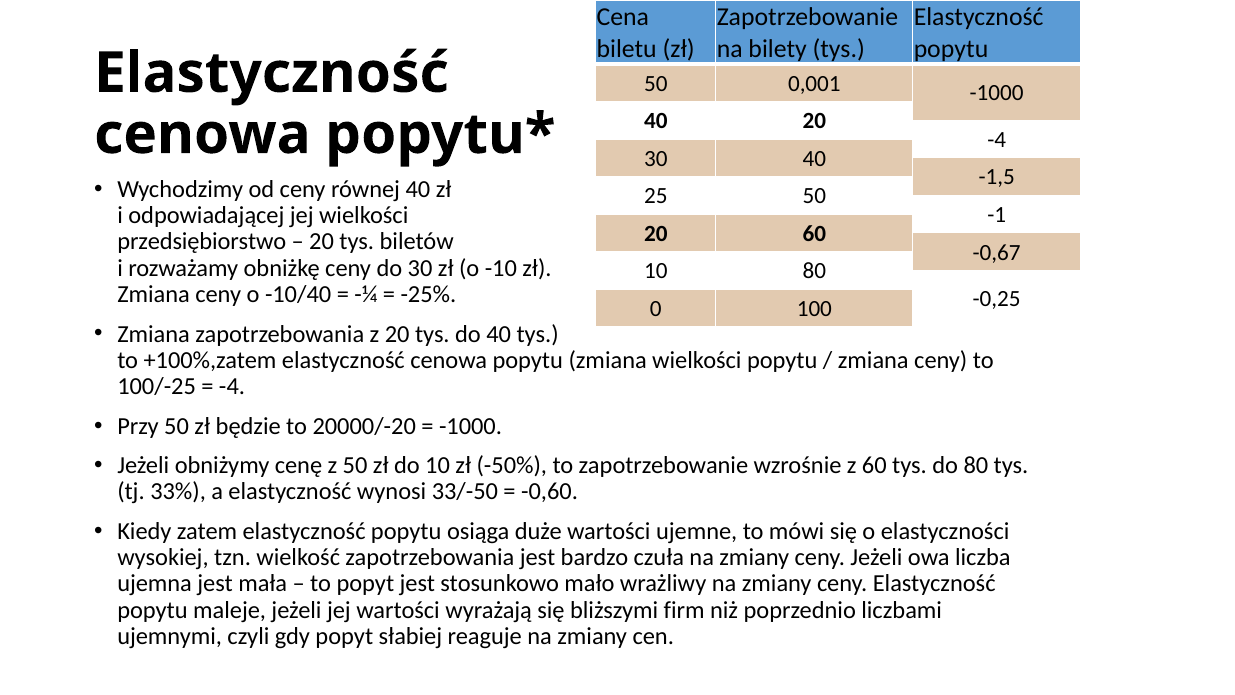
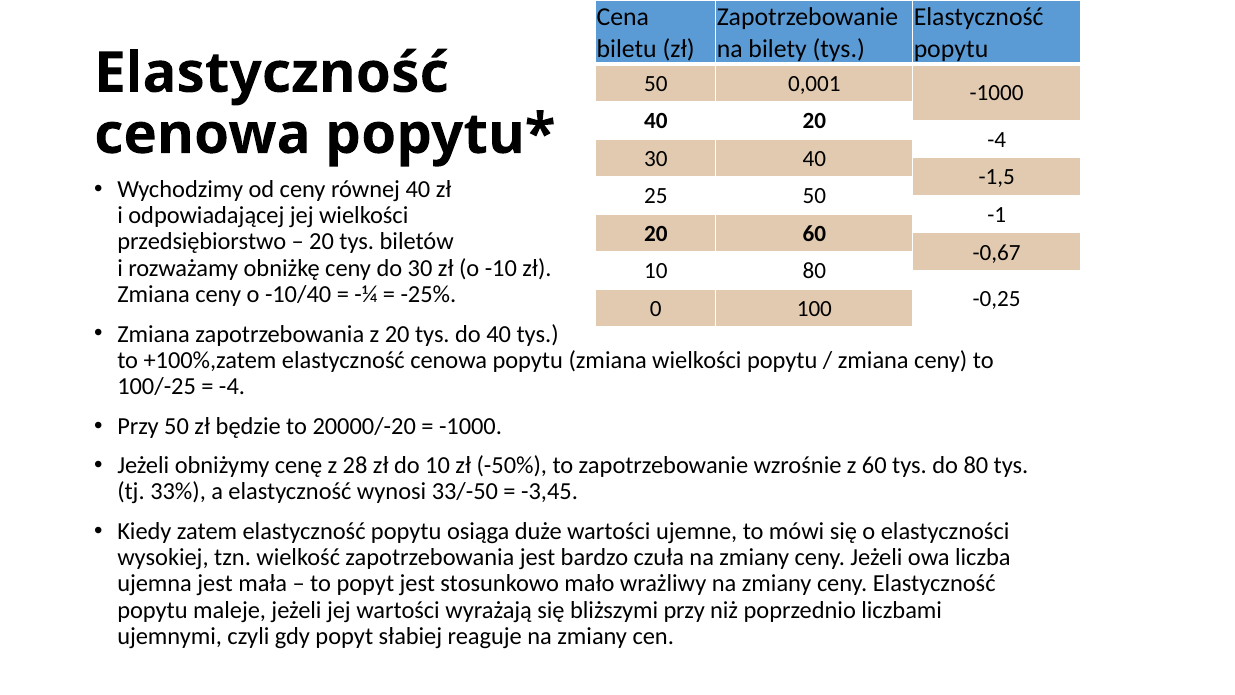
z 50: 50 -> 28
-0,60: -0,60 -> -3,45
bliższymi firm: firm -> przy
